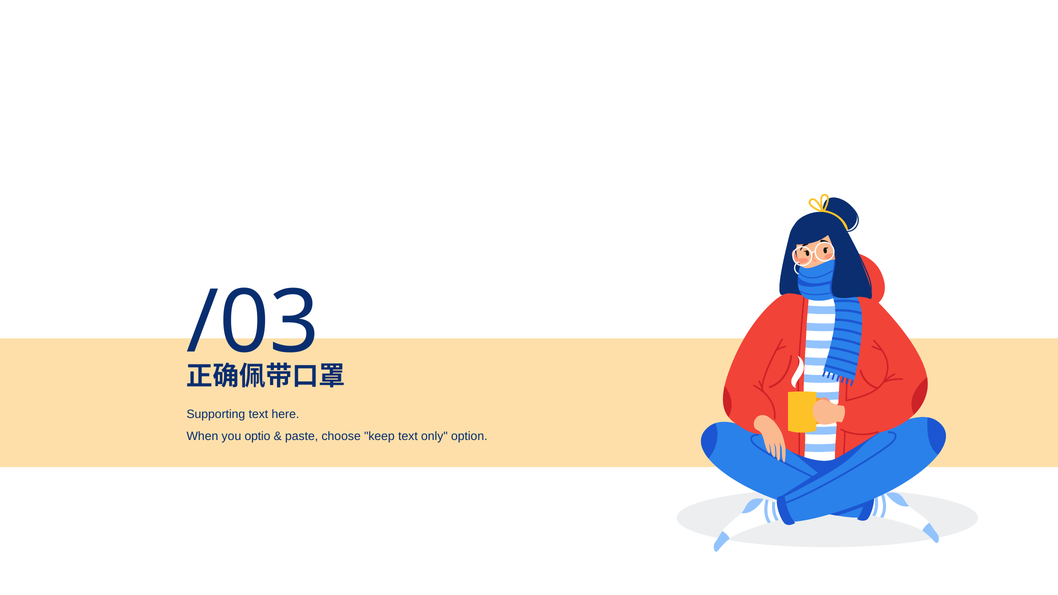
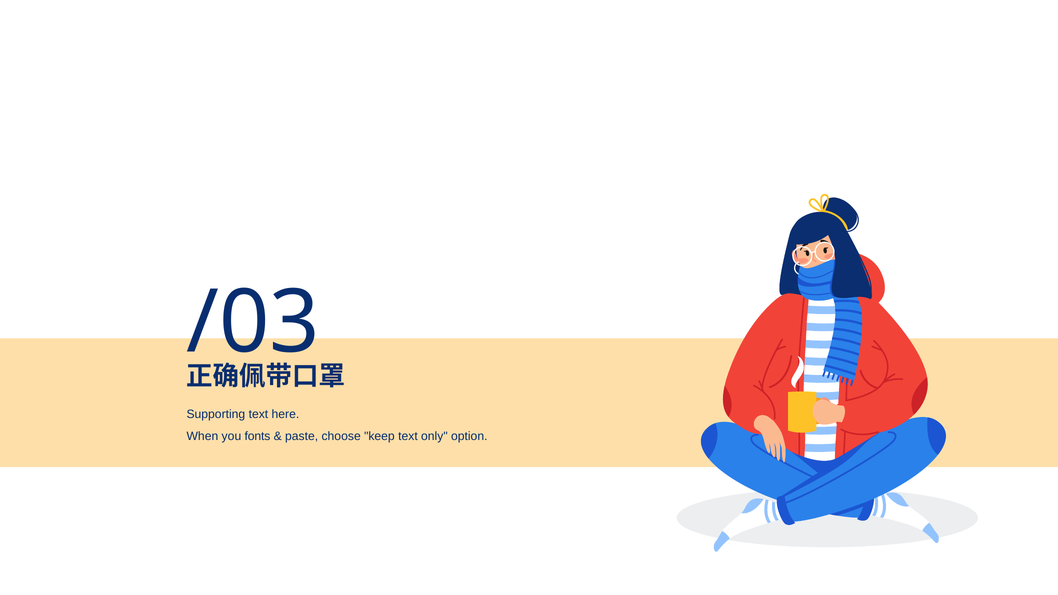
optio: optio -> fonts
